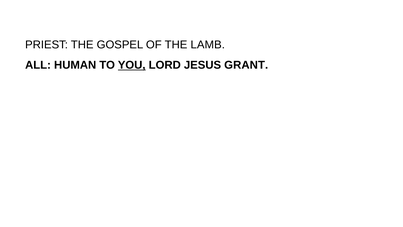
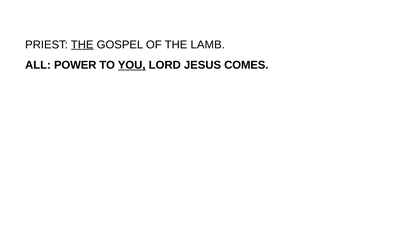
THE at (82, 45) underline: none -> present
HUMAN: HUMAN -> POWER
GRANT: GRANT -> COMES
